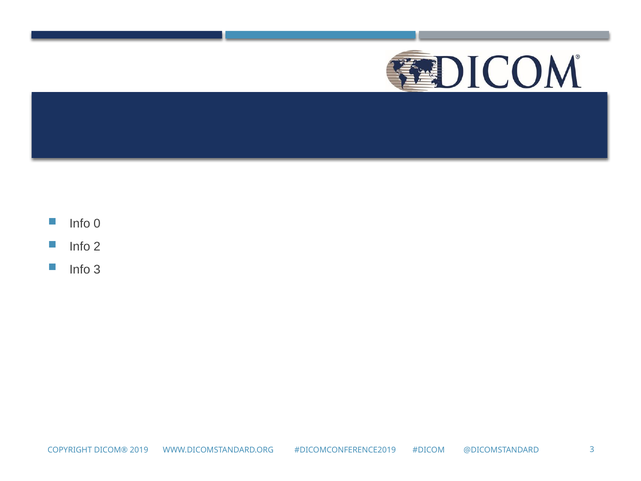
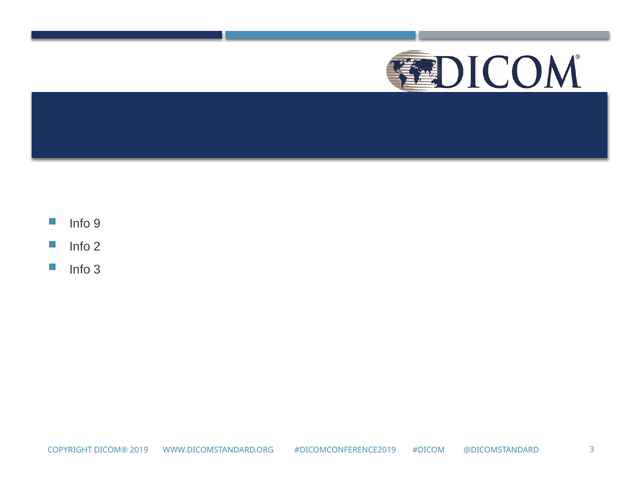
0: 0 -> 9
